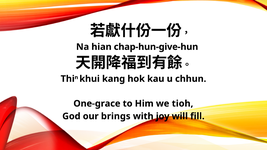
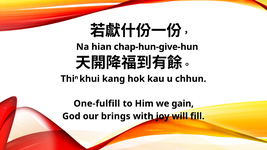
One-grace: One-grace -> One-fulfill
tioh: tioh -> gain
